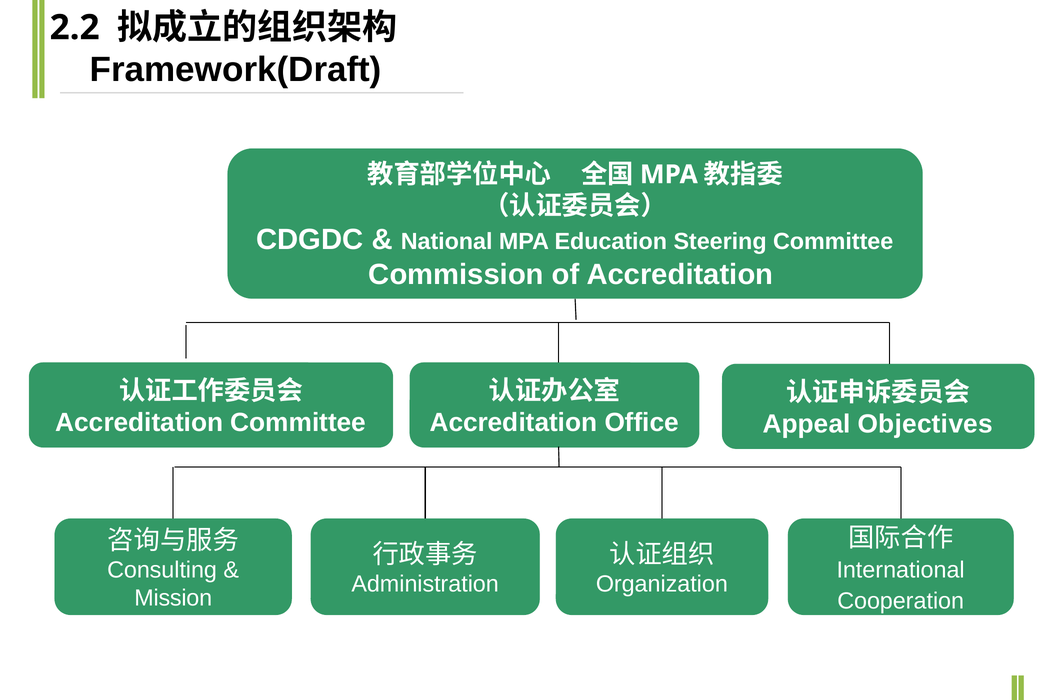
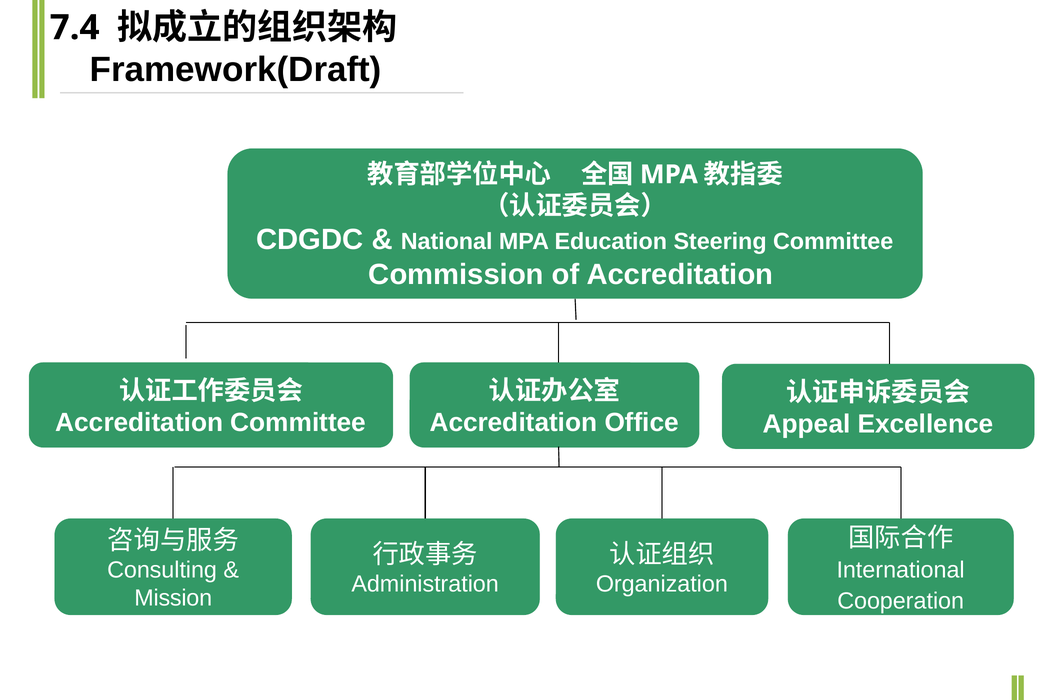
2.2: 2.2 -> 7.4
Objectives: Objectives -> Excellence
